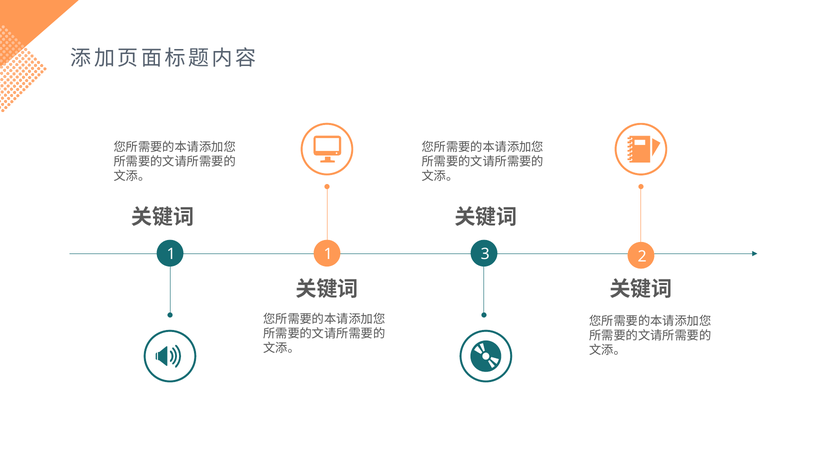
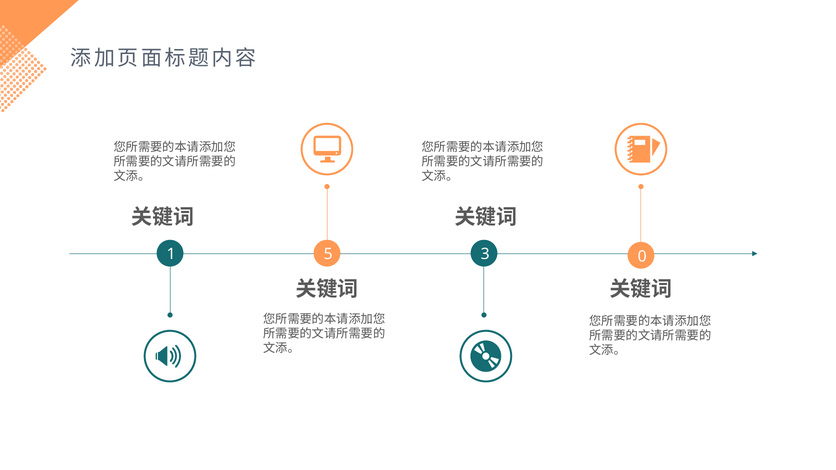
1 1: 1 -> 5
2: 2 -> 0
